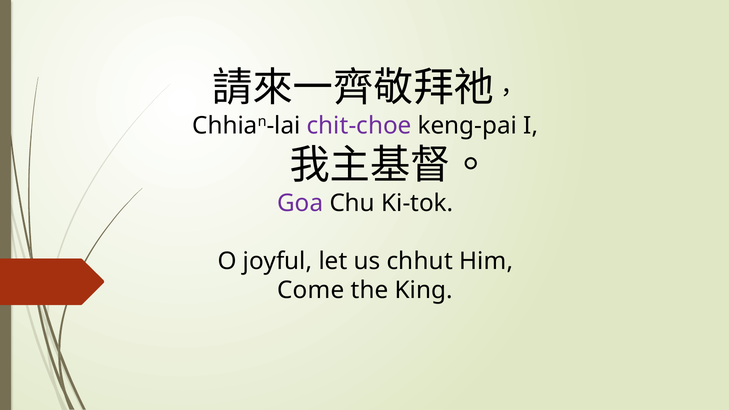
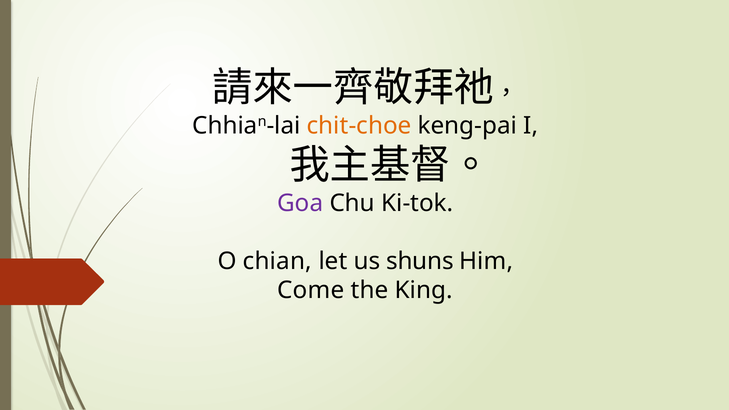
chit-choe colour: purple -> orange
joyful: joyful -> chian
chhut: chhut -> shuns
